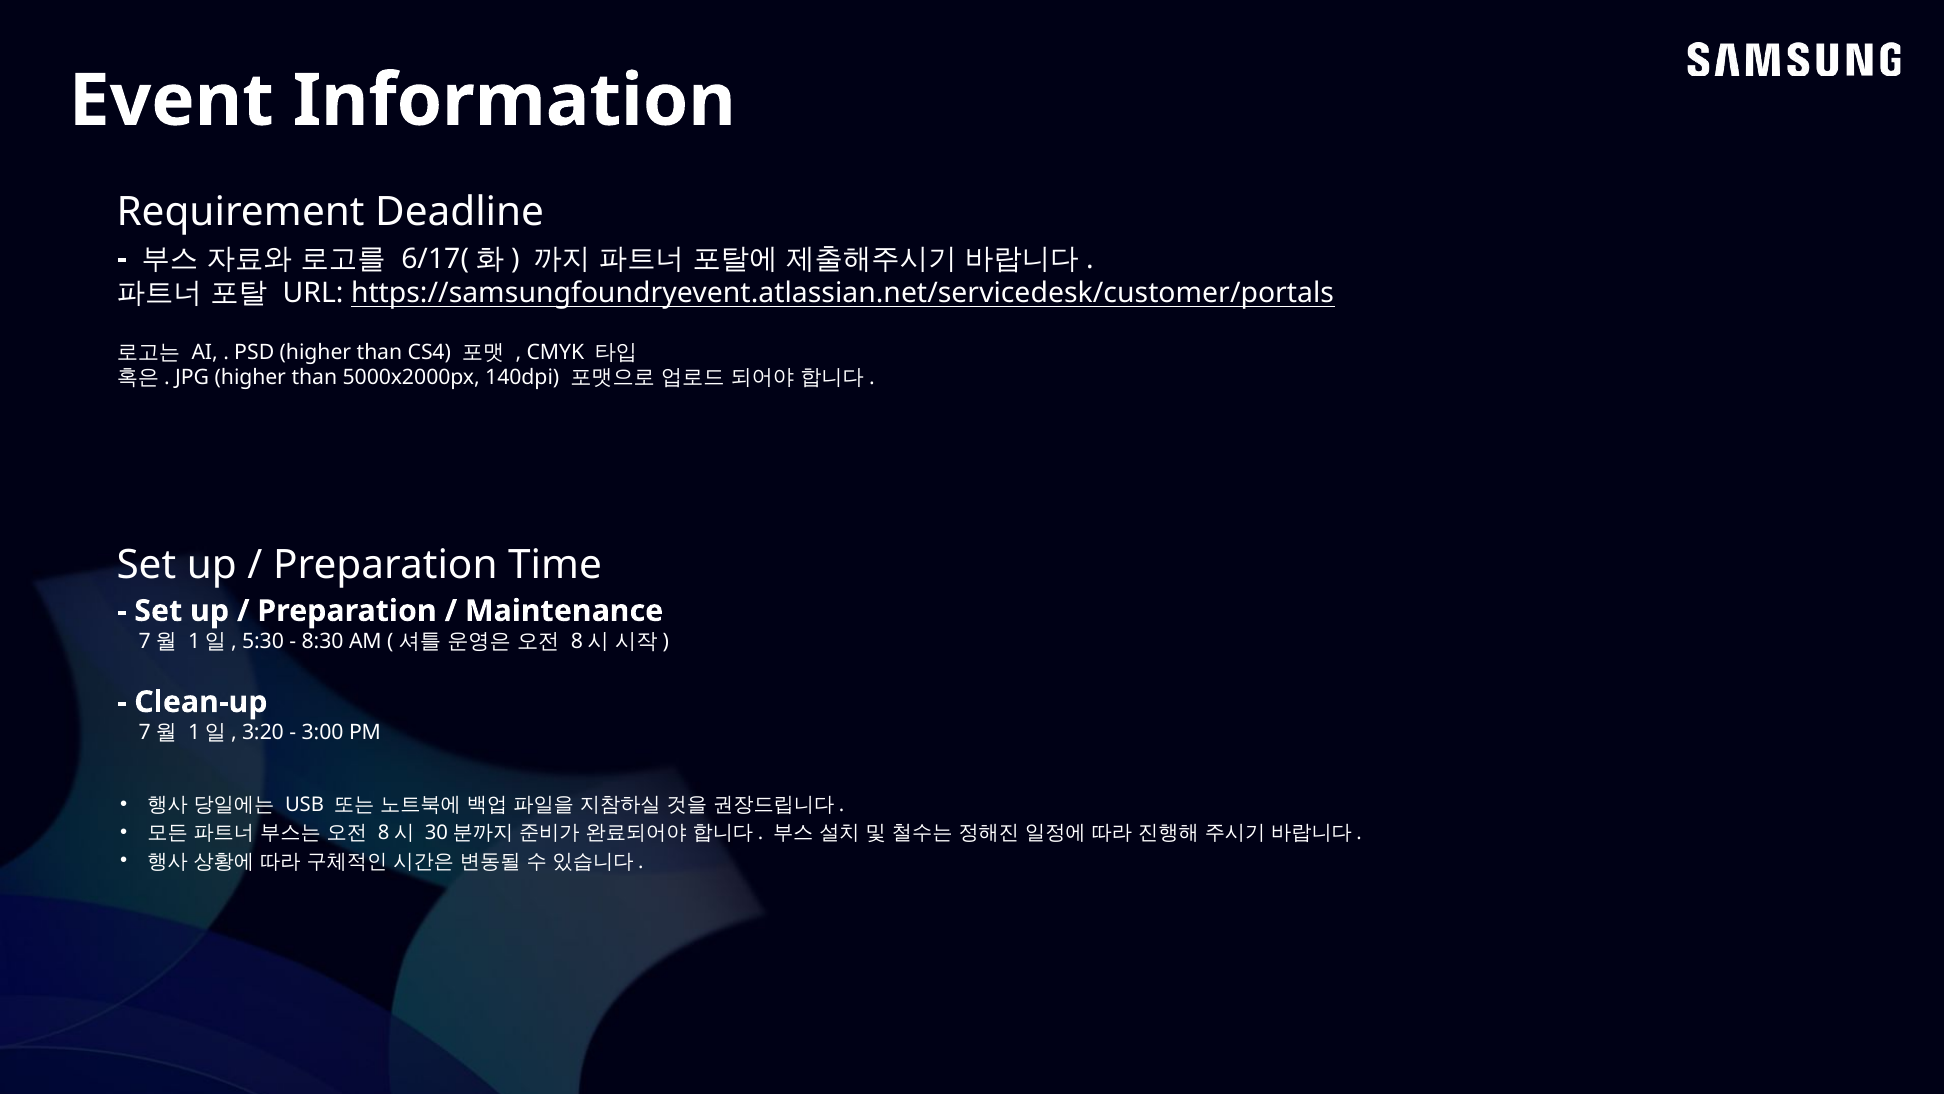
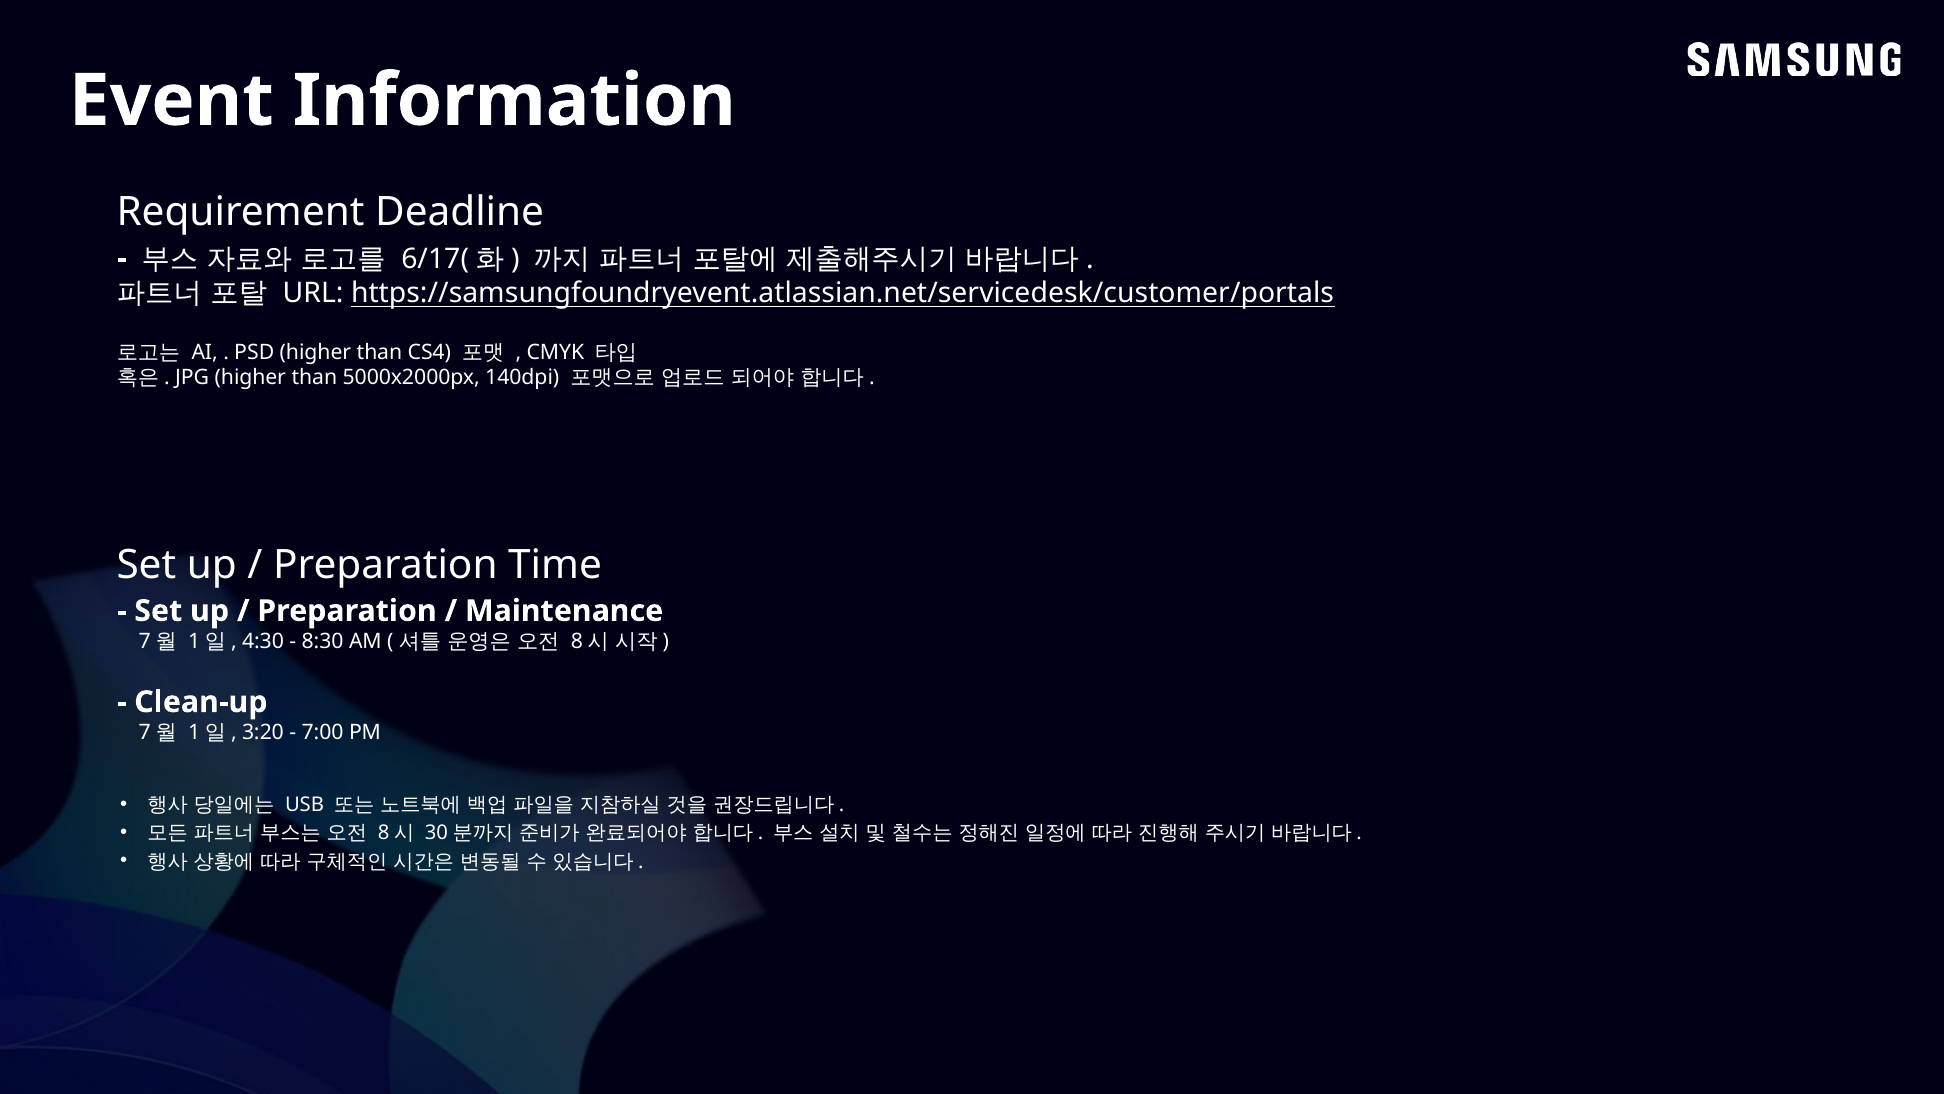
5:30: 5:30 -> 4:30
3:00: 3:00 -> 7:00
